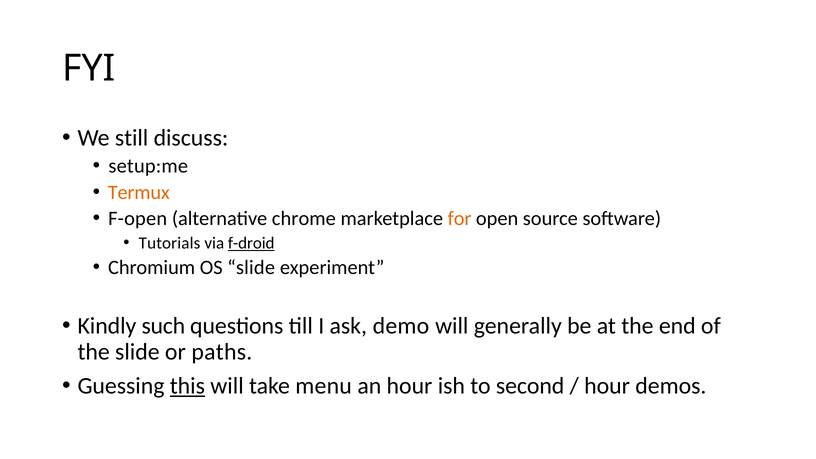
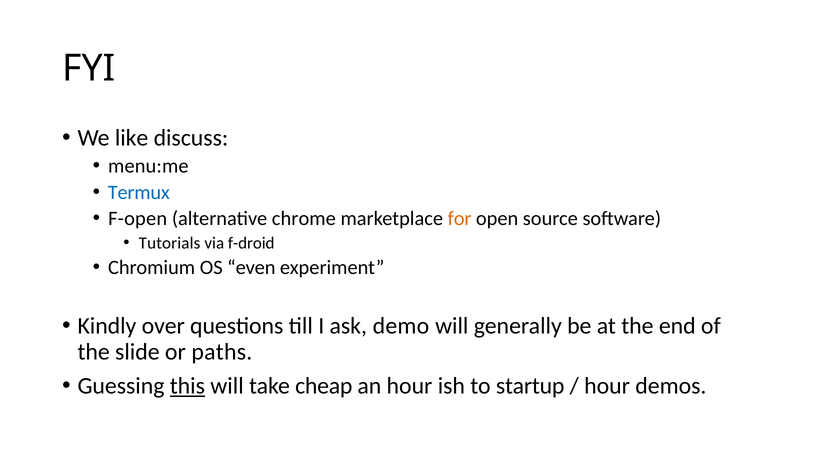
still: still -> like
setup:me: setup:me -> menu:me
Termux colour: orange -> blue
f-droid underline: present -> none
OS slide: slide -> even
such: such -> over
menu: menu -> cheap
second: second -> startup
